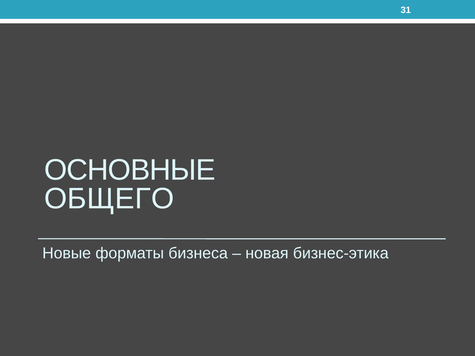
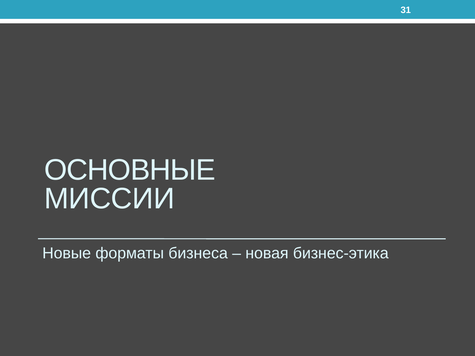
ОБЩЕГО: ОБЩЕГО -> МИССИИ
